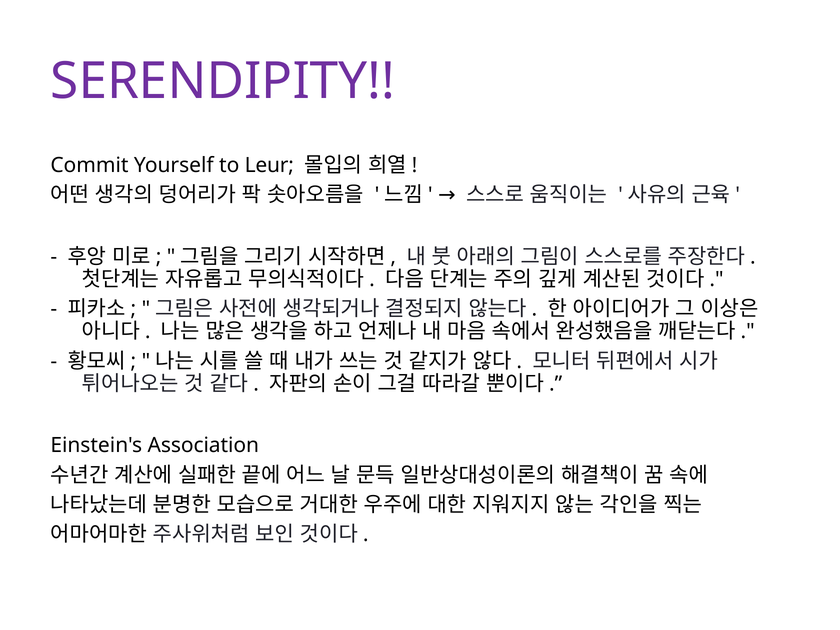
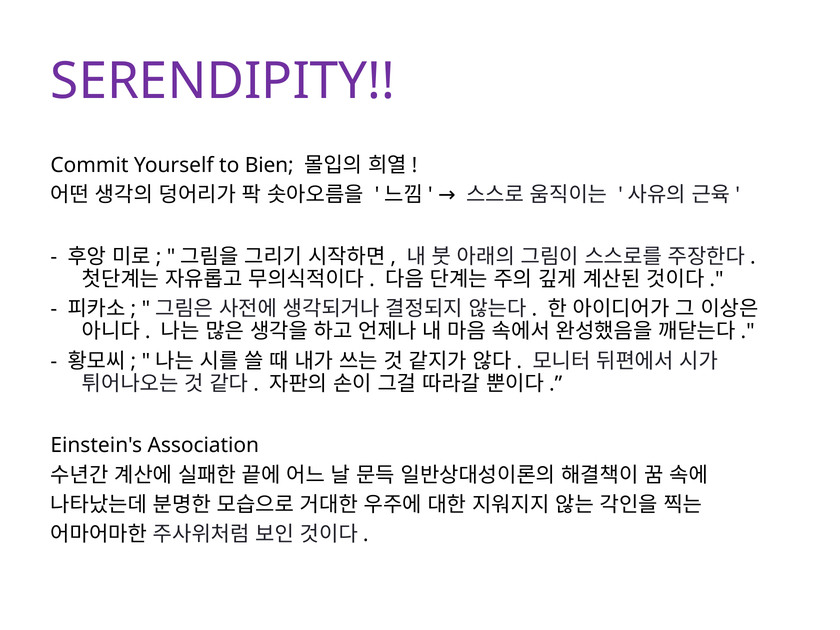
Leur: Leur -> Bien
